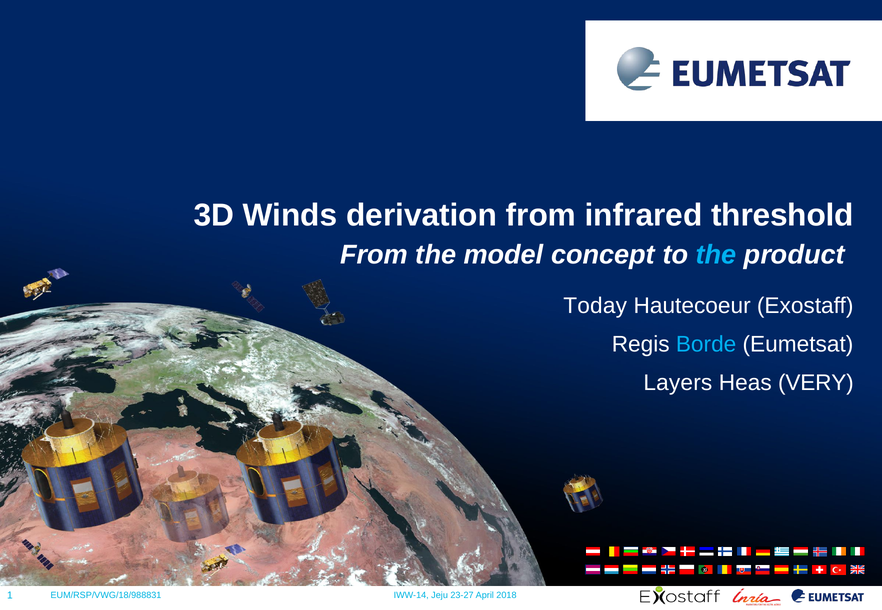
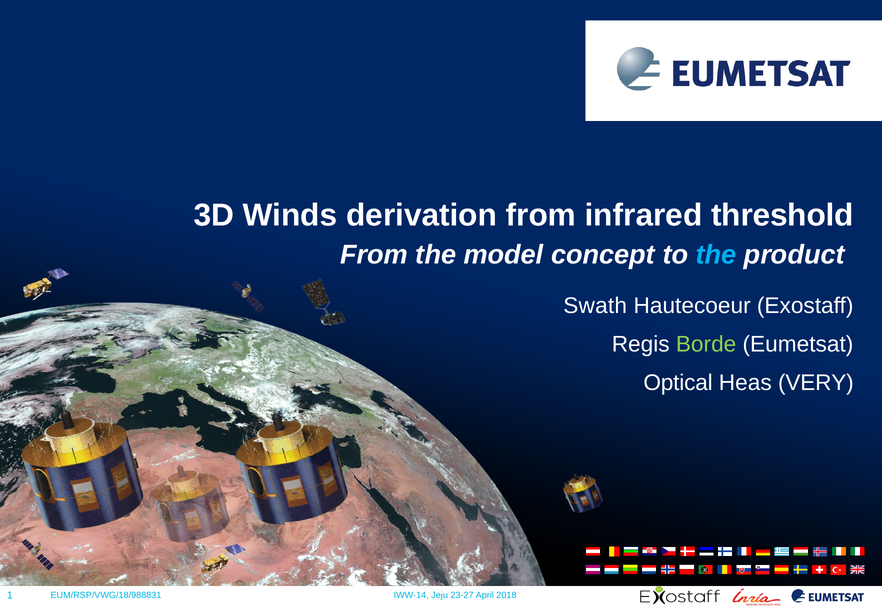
Today: Today -> Swath
Borde colour: light blue -> light green
Layers: Layers -> Optical
